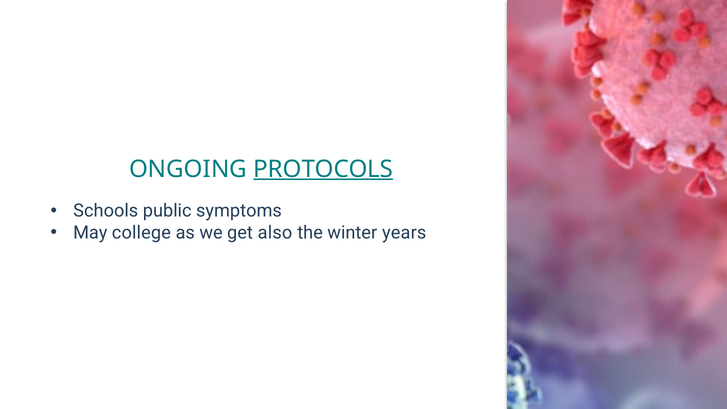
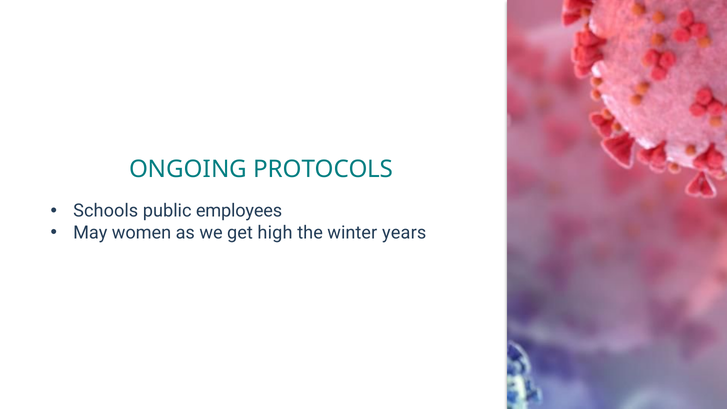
PROTOCOLS underline: present -> none
symptoms: symptoms -> employees
college: college -> women
also: also -> high
